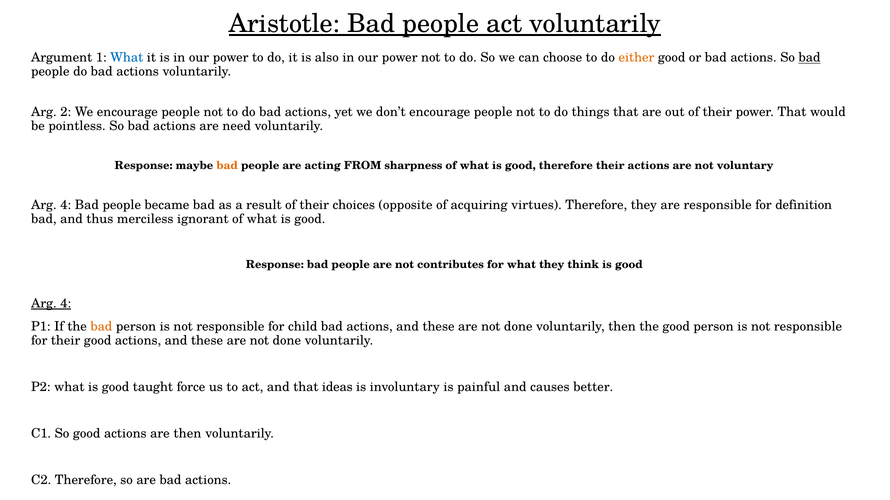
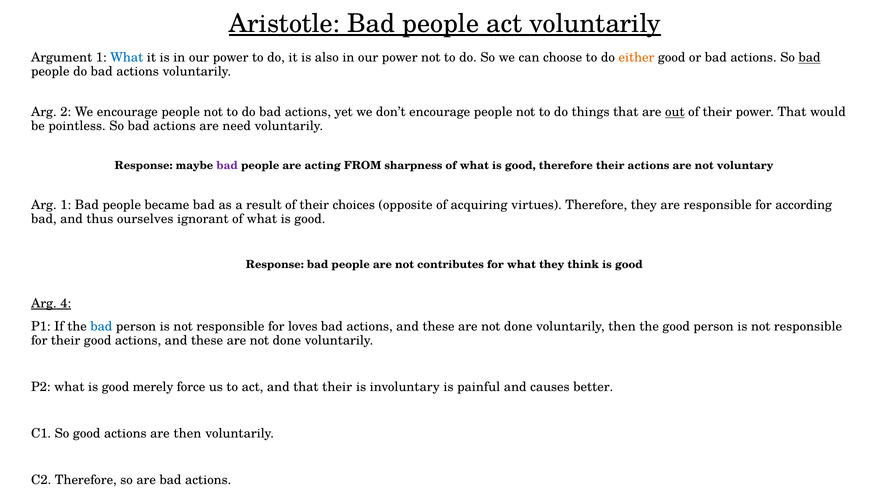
out underline: none -> present
bad at (227, 166) colour: orange -> purple
4 at (66, 205): 4 -> 1
definition: definition -> according
merciless: merciless -> ourselves
bad at (101, 327) colour: orange -> blue
child: child -> loves
taught: taught -> merely
that ideas: ideas -> their
